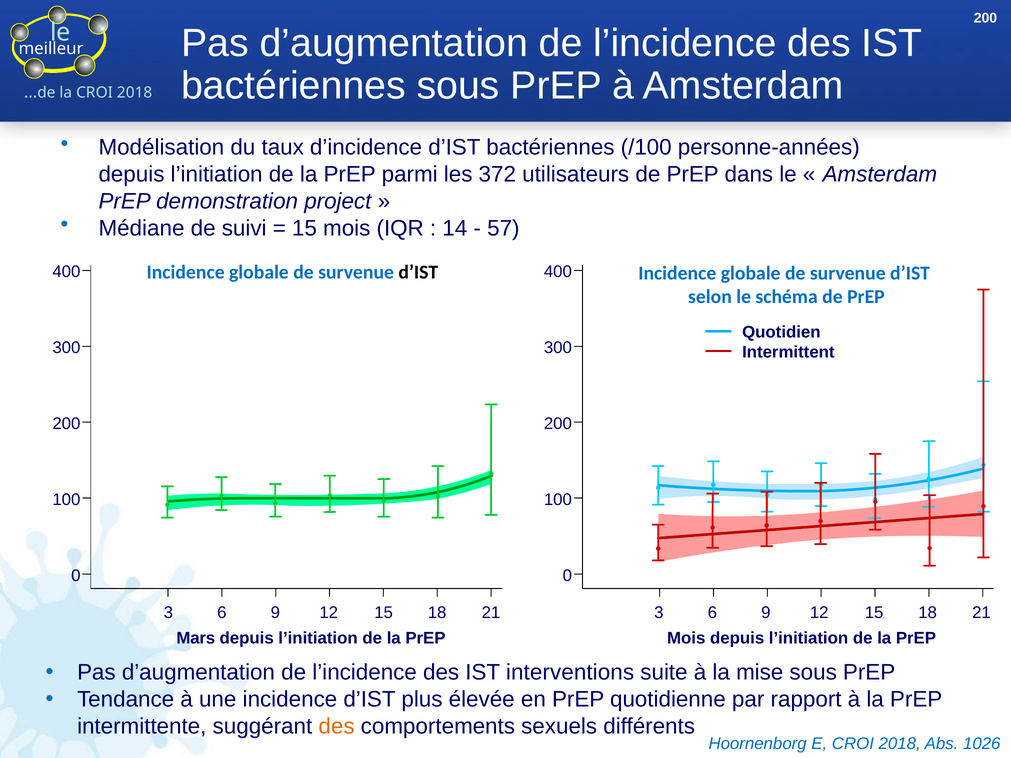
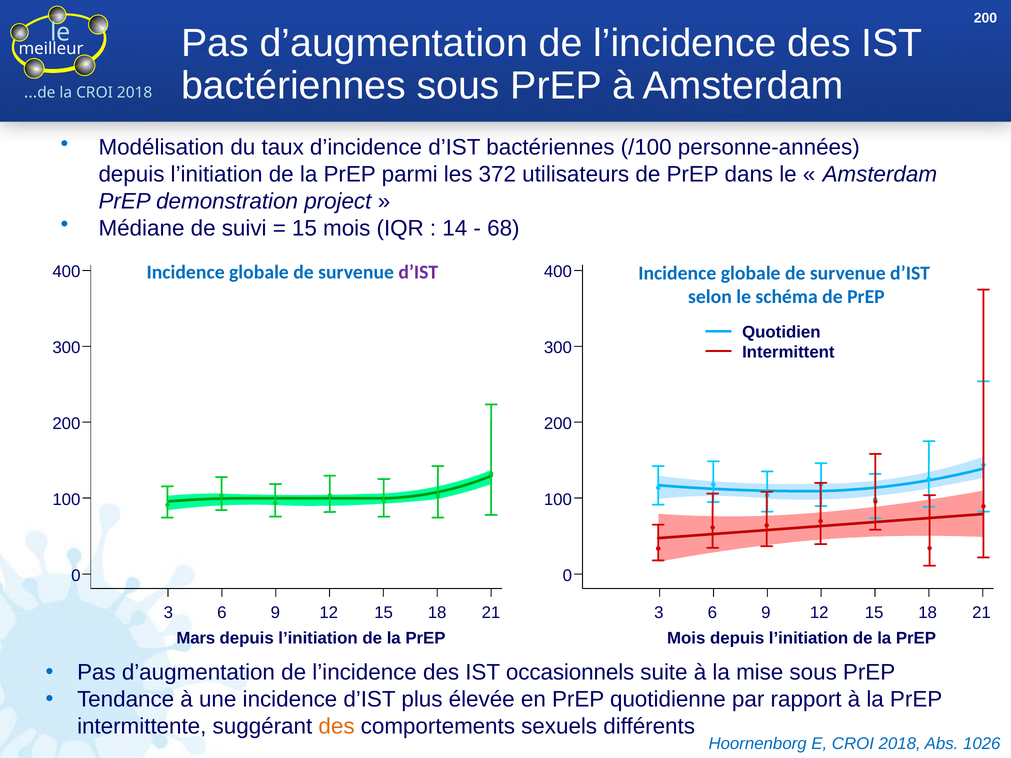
57: 57 -> 68
d’IST at (418, 273) colour: black -> purple
interventions: interventions -> occasionnels
